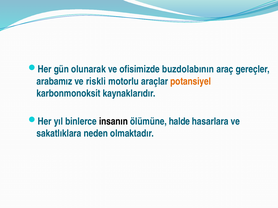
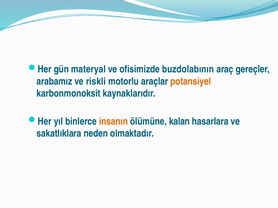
olunarak: olunarak -> materyal
insanın colour: black -> orange
halde: halde -> kalan
